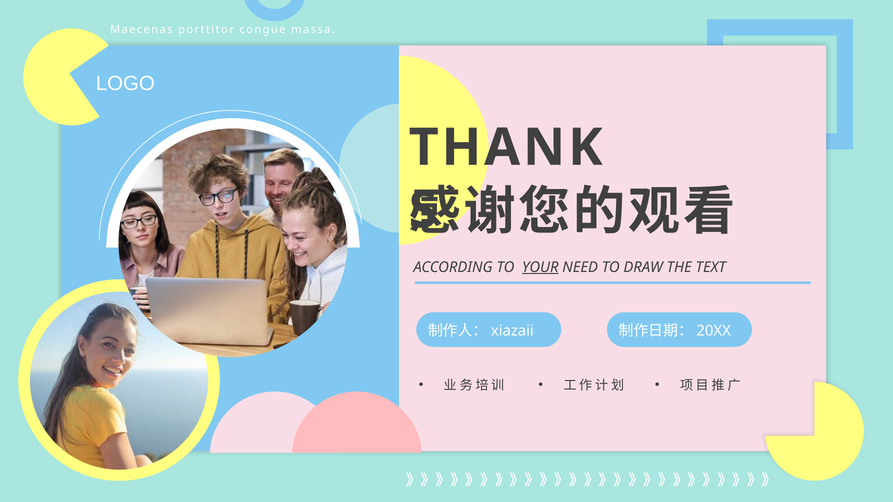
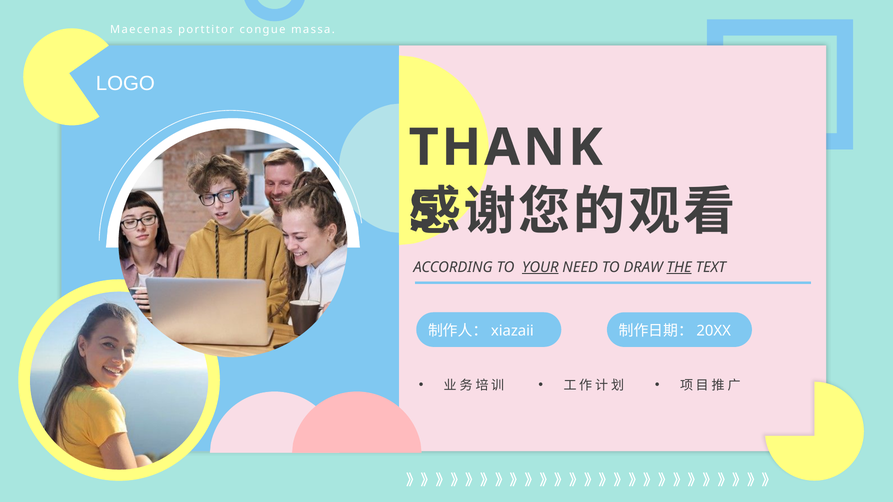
THE underline: none -> present
